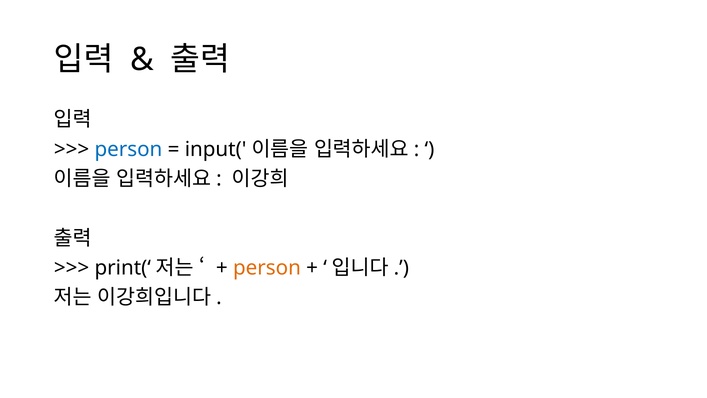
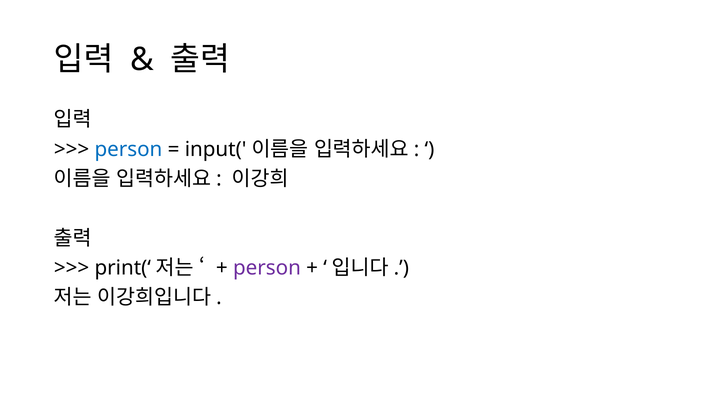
person at (267, 268) colour: orange -> purple
